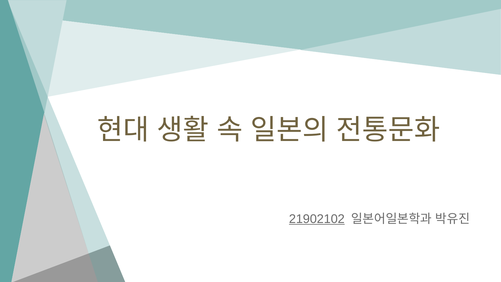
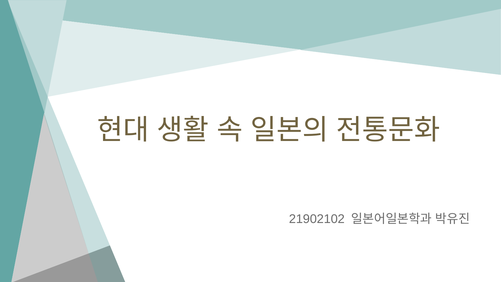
21902102 underline: present -> none
